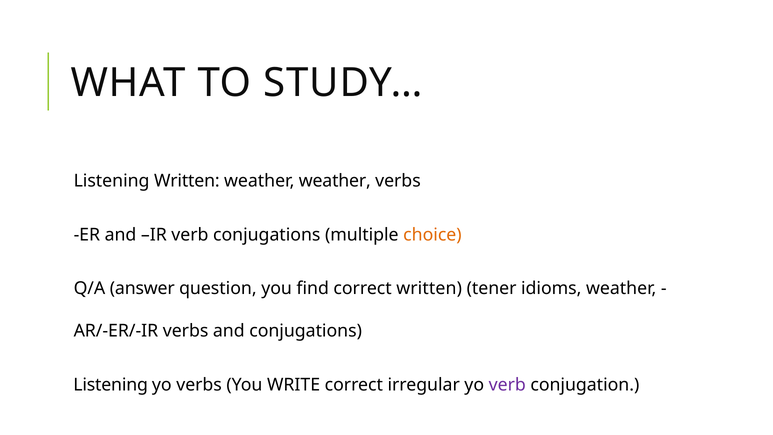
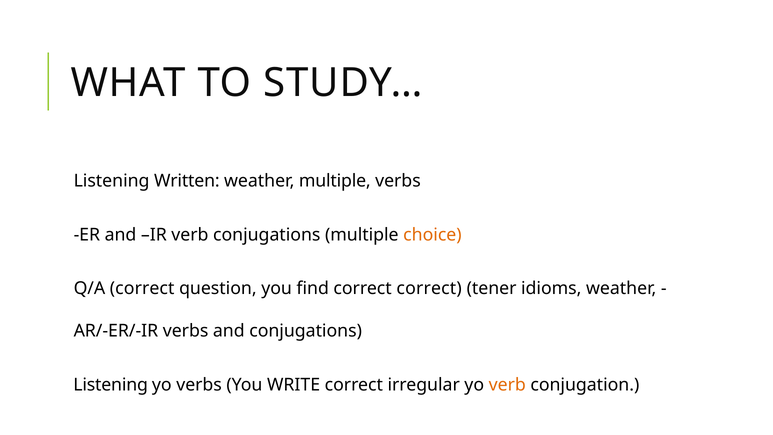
weather weather: weather -> multiple
Q/A answer: answer -> correct
correct written: written -> correct
verb at (507, 385) colour: purple -> orange
